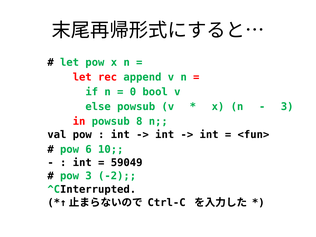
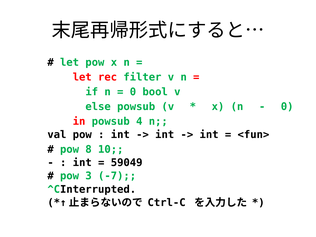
append: append -> filter
3 at (287, 107): 3 -> 0
8: 8 -> 4
6: 6 -> 8
-2: -2 -> -7
